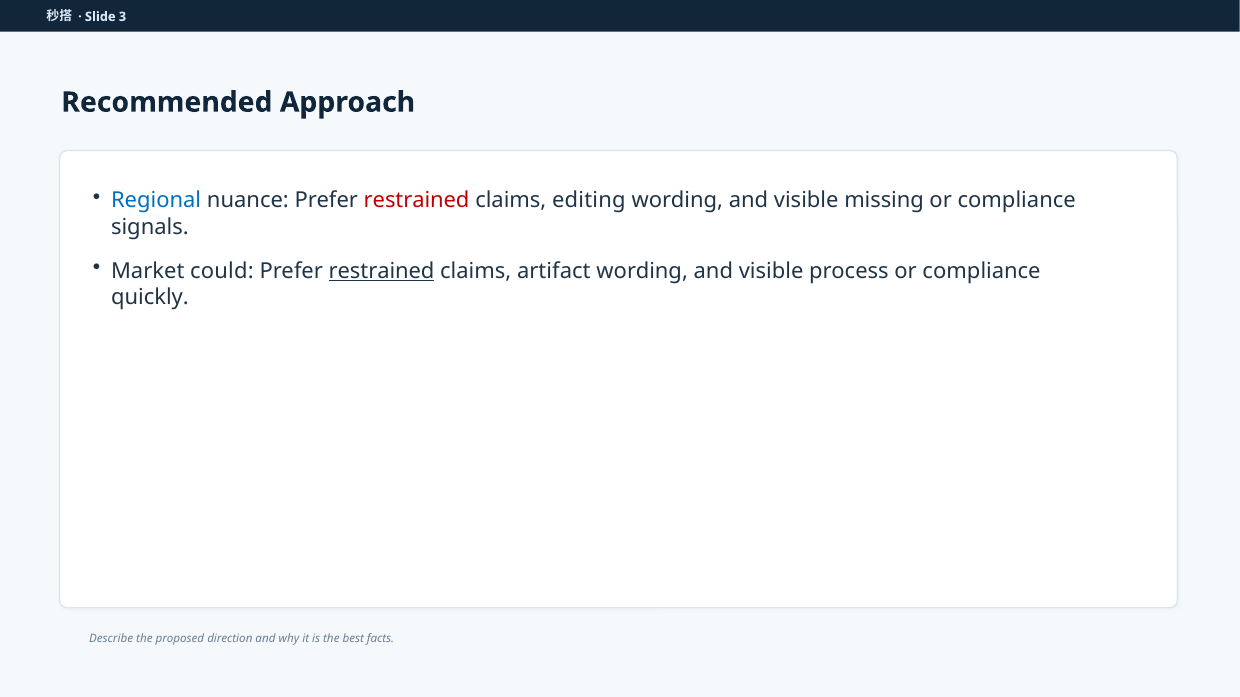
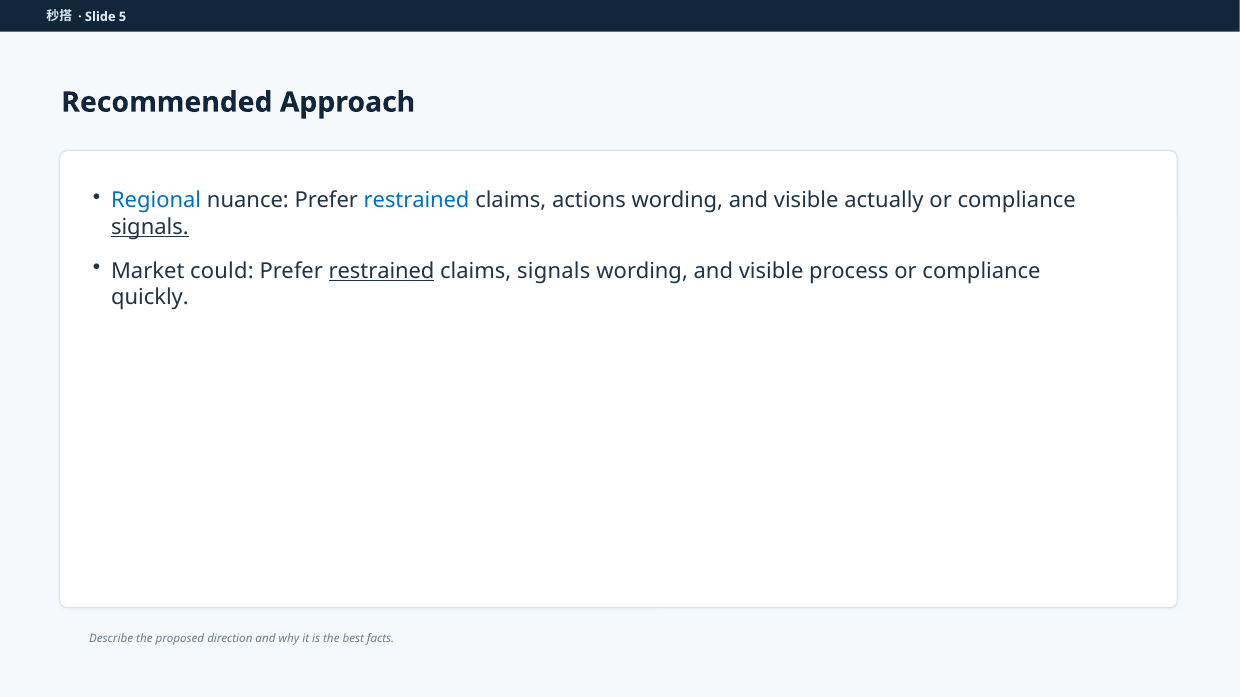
3: 3 -> 5
restrained at (417, 201) colour: red -> blue
editing: editing -> actions
missing: missing -> actually
signals at (150, 227) underline: none -> present
claims artifact: artifact -> signals
